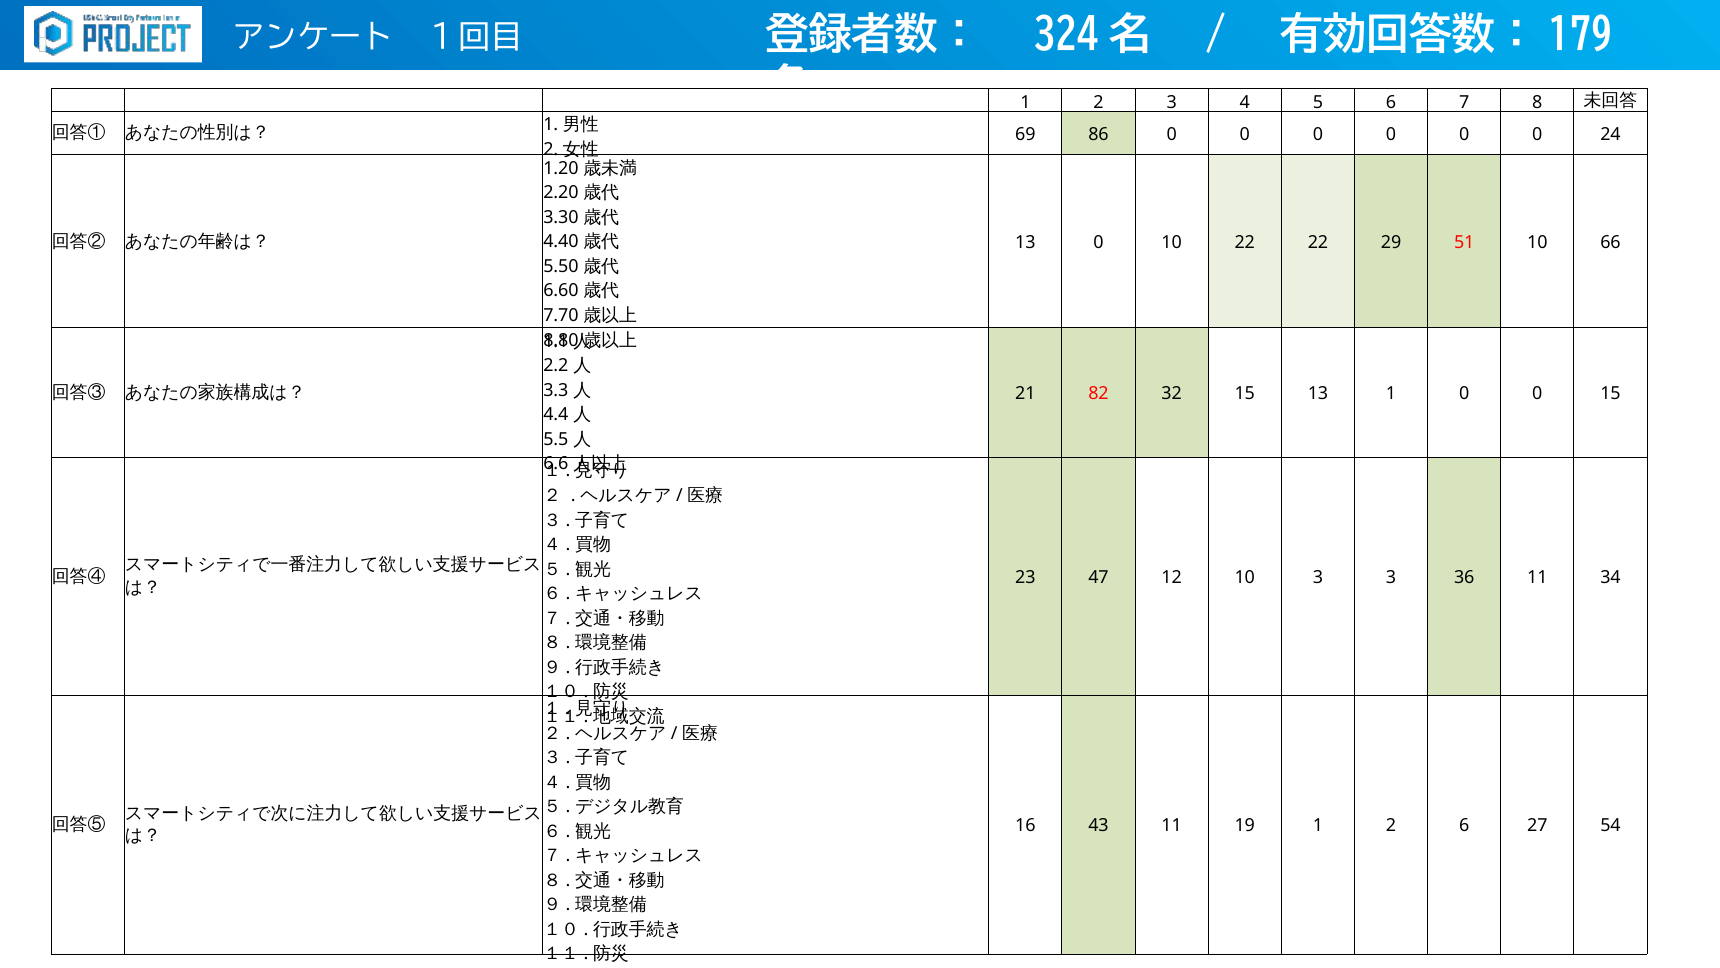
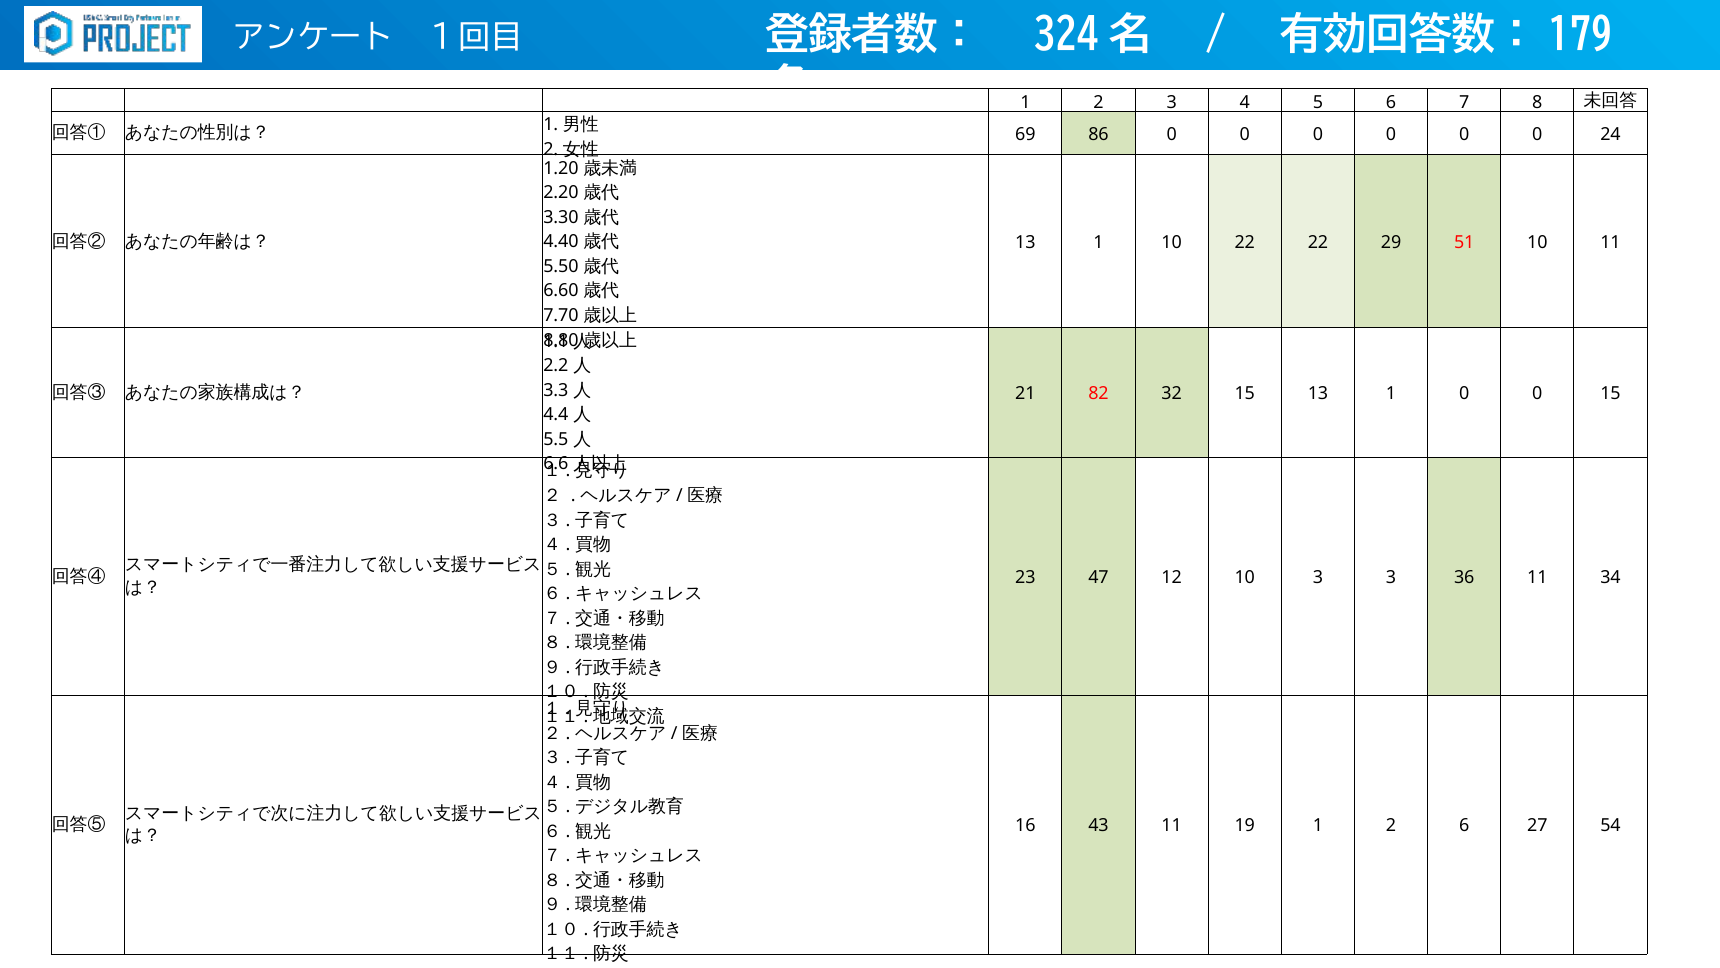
0 at (1099, 242): 0 -> 1
10 66: 66 -> 11
